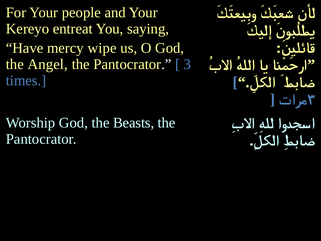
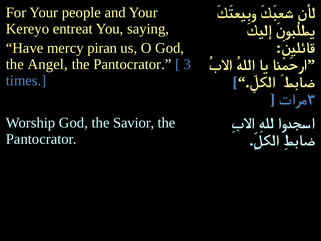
wipe: wipe -> piran
Beasts: Beasts -> Savior
